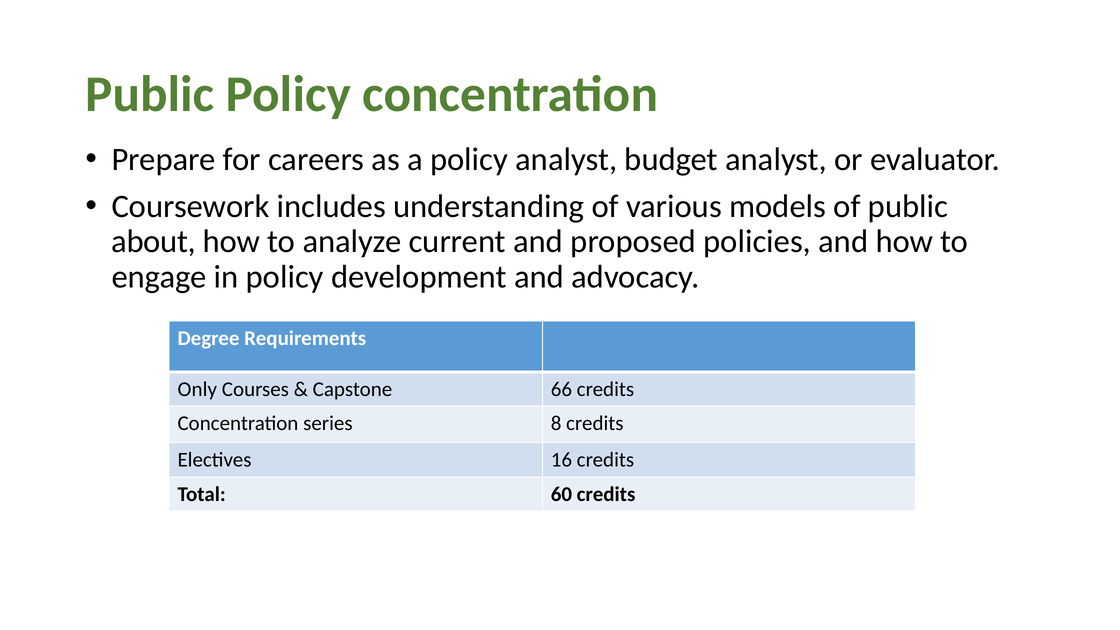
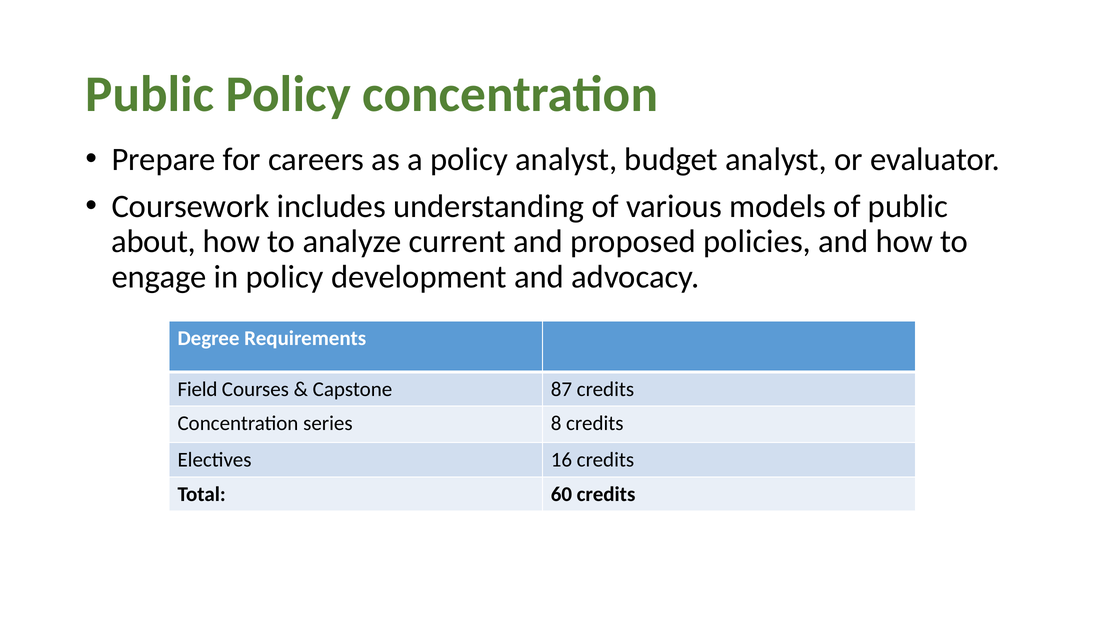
Only: Only -> Field
66: 66 -> 87
